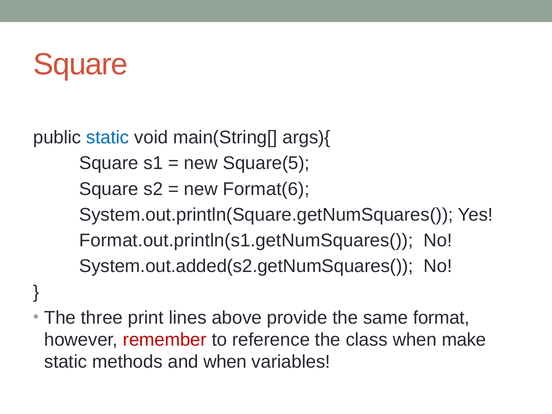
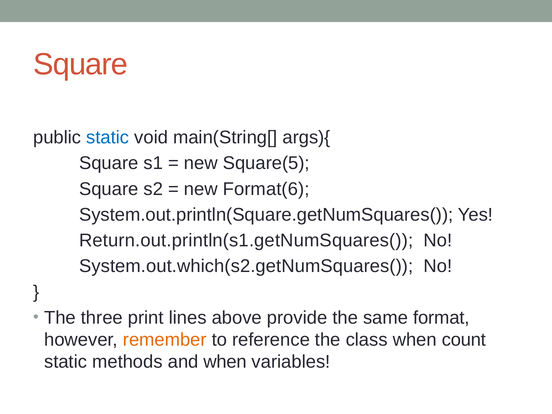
Format.out.println(s1.getNumSquares(: Format.out.println(s1.getNumSquares( -> Return.out.println(s1.getNumSquares(
System.out.added(s2.getNumSquares(: System.out.added(s2.getNumSquares( -> System.out.which(s2.getNumSquares(
remember colour: red -> orange
make: make -> count
